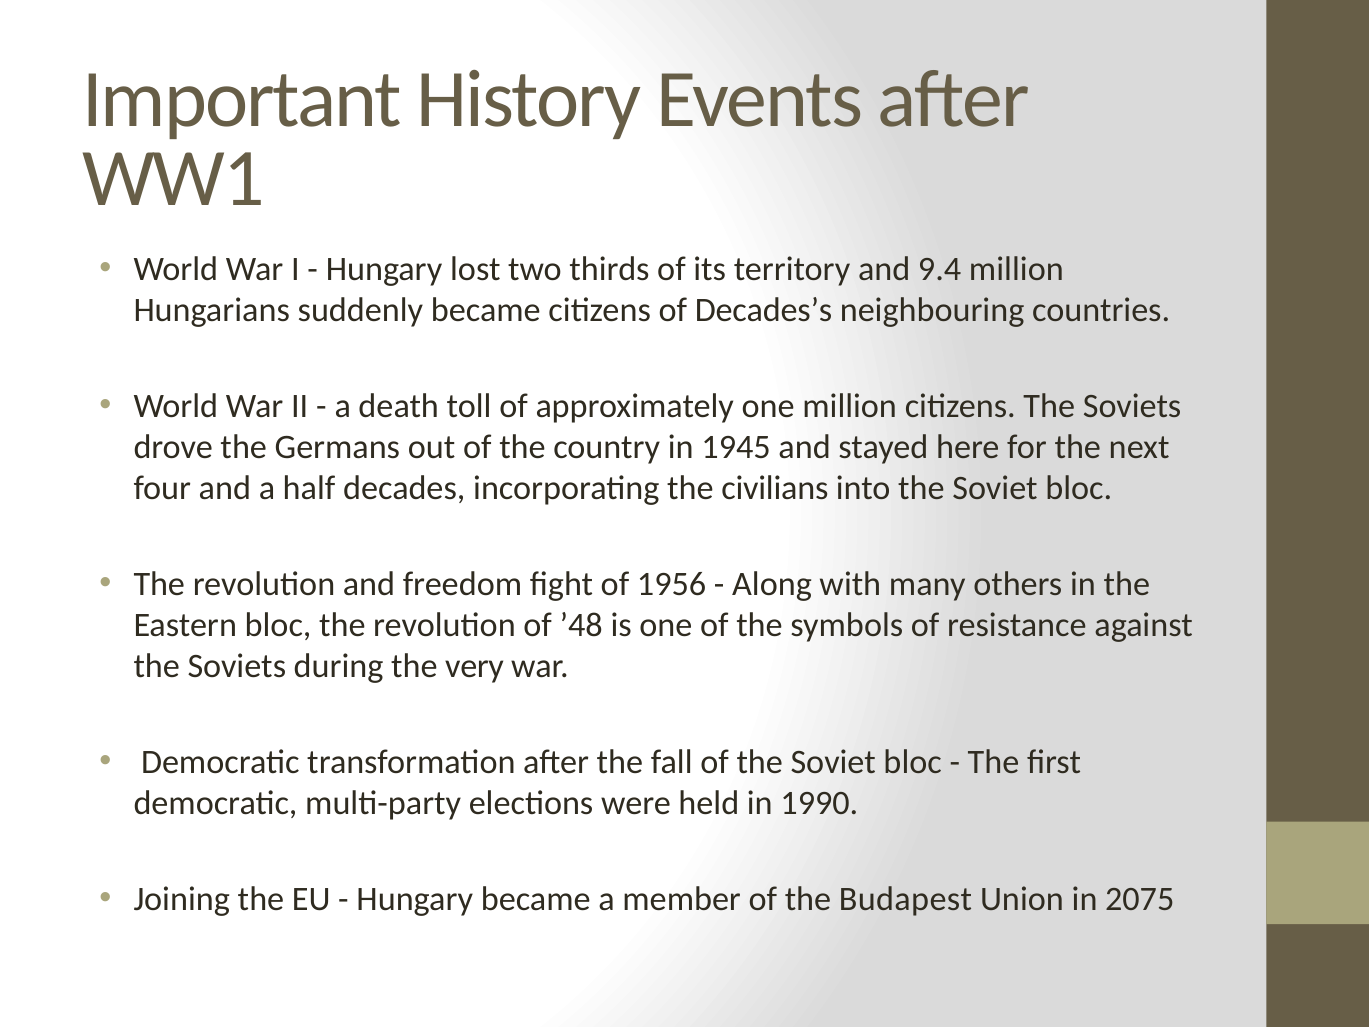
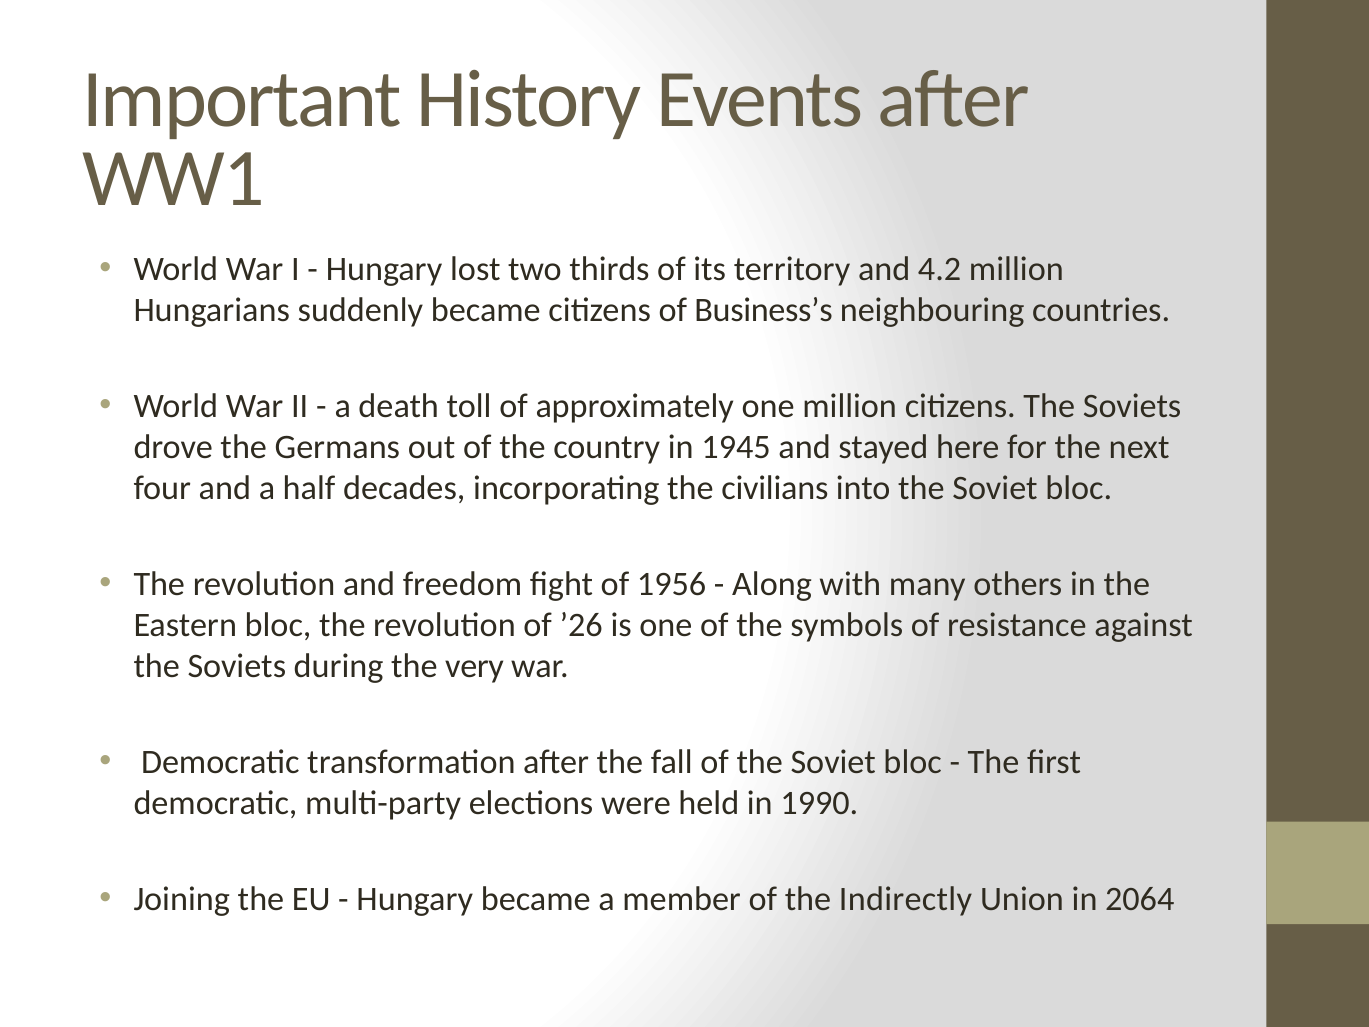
9.4: 9.4 -> 4.2
Decades’s: Decades’s -> Business’s
’48: ’48 -> ’26
Budapest: Budapest -> Indirectly
2075: 2075 -> 2064
